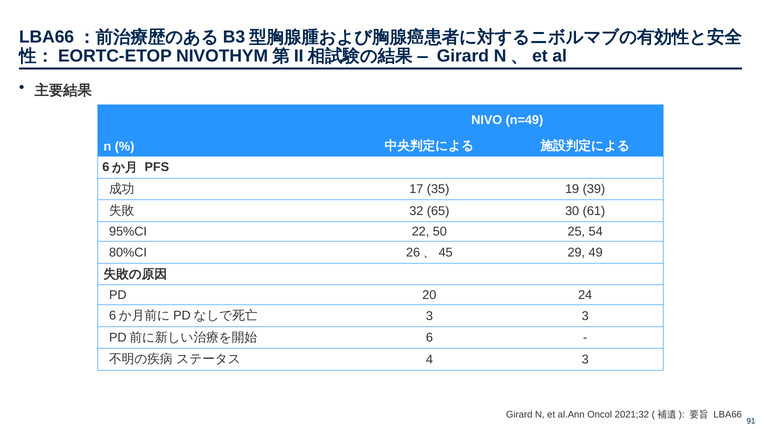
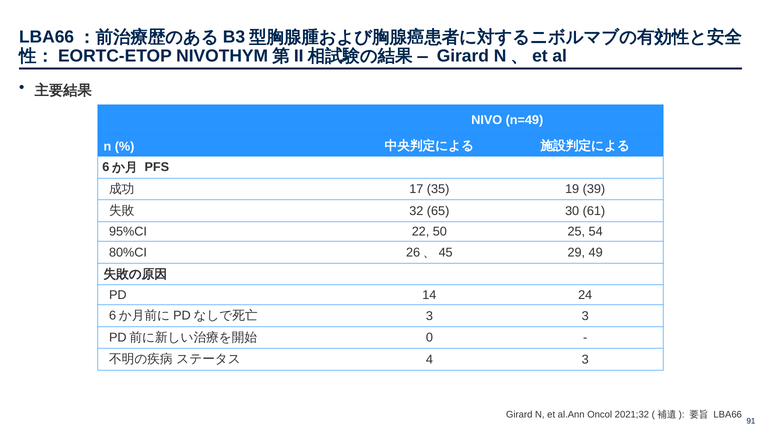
20: 20 -> 14
6: 6 -> 0
